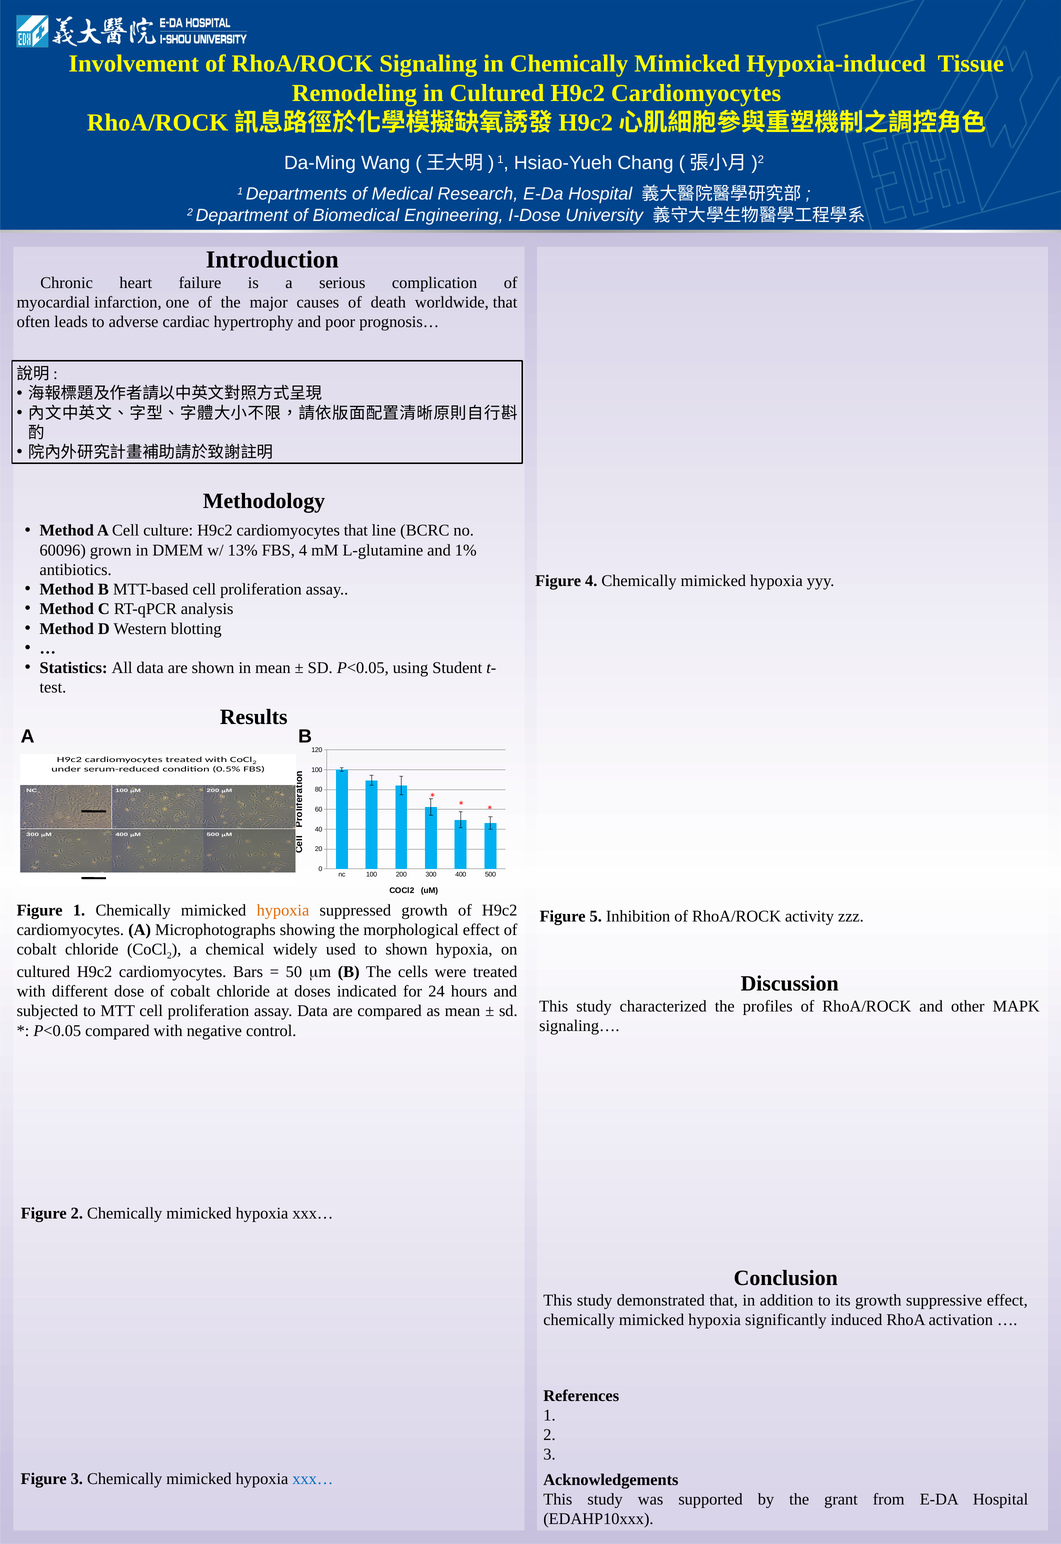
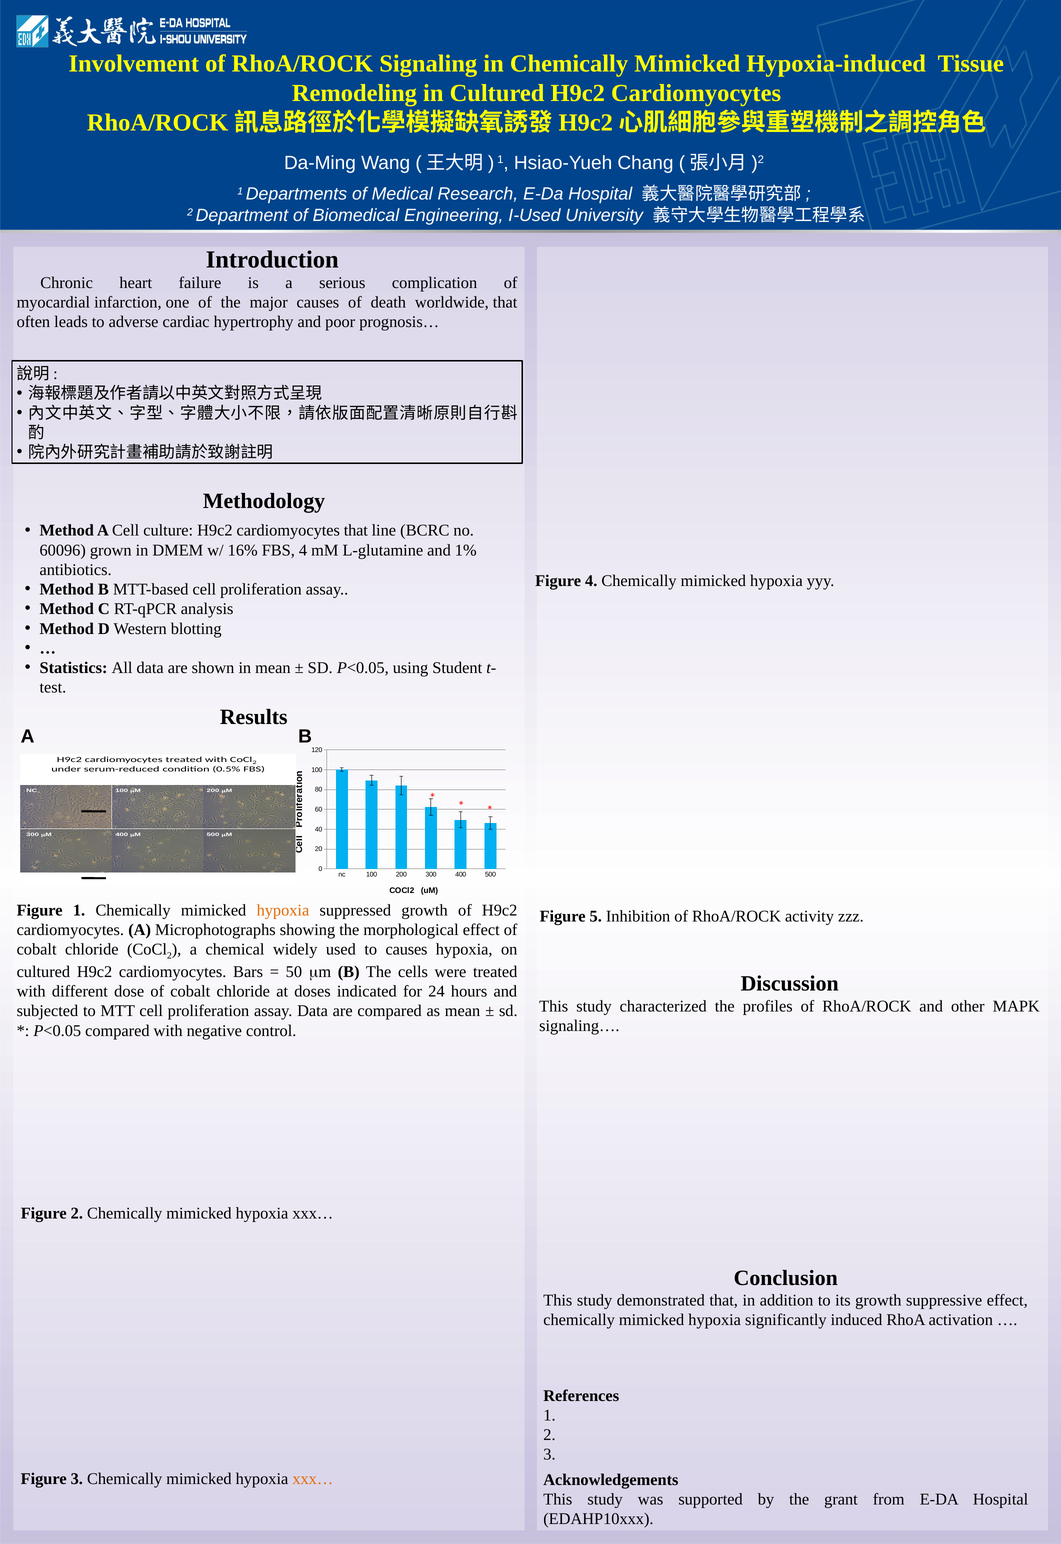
I-Dose: I-Dose -> I-Used
13%: 13% -> 16%
to shown: shown -> causes
xxx… at (313, 1478) colour: blue -> orange
